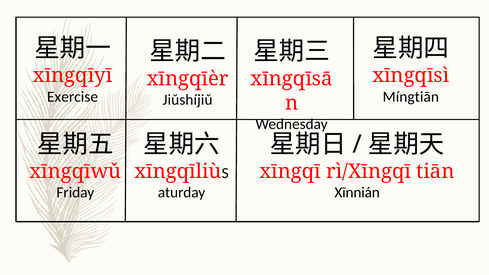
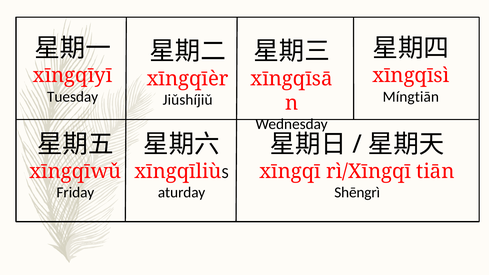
Exercise: Exercise -> Tuesday
Xīnnián: Xīnnián -> Shēngrì
